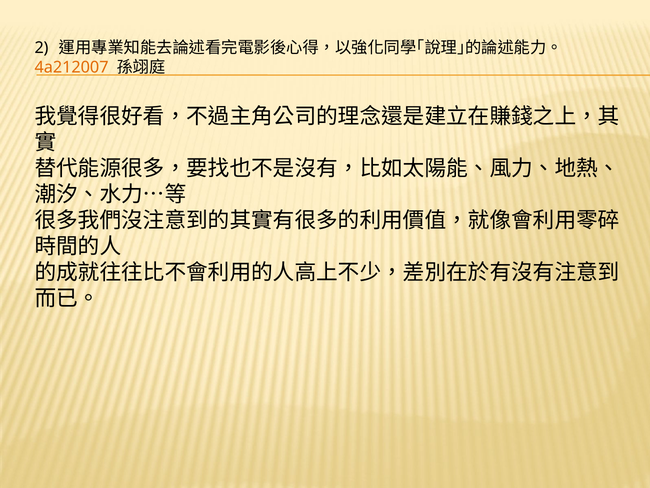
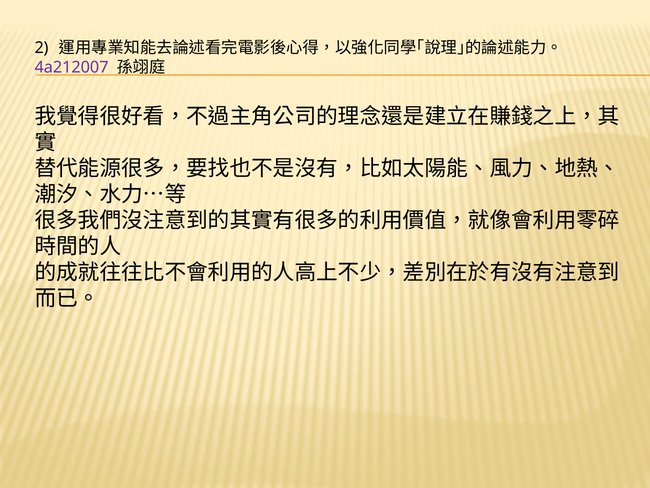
4a212007 colour: orange -> purple
